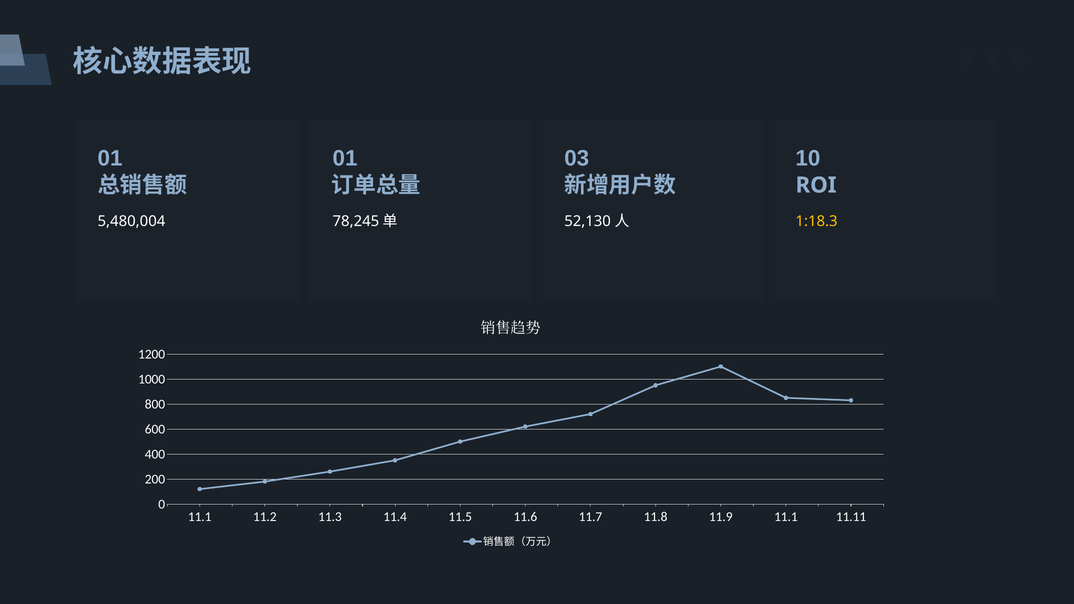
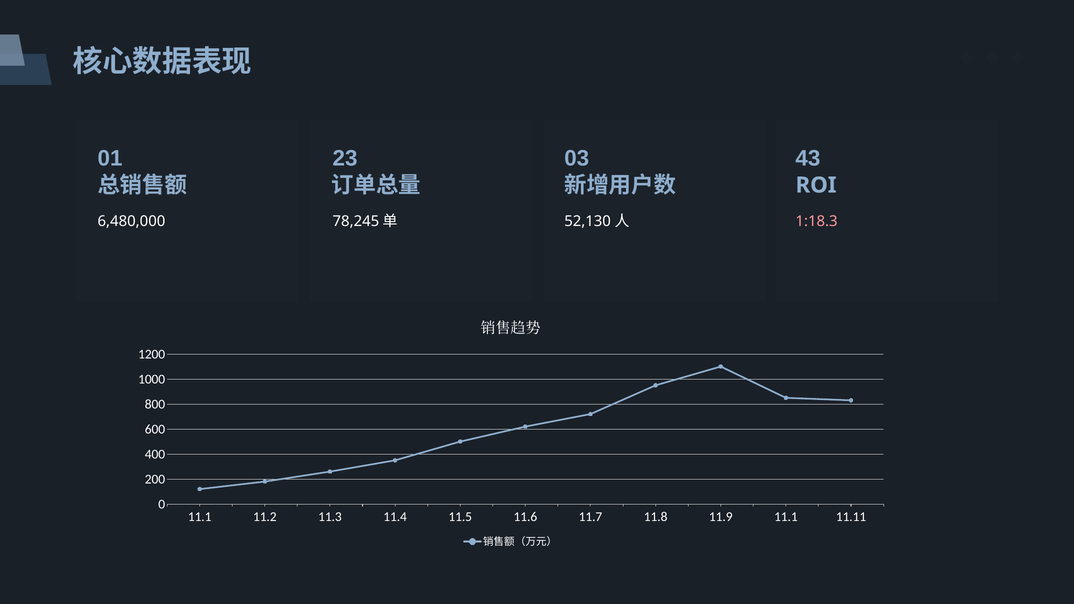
01 01: 01 -> 23
10: 10 -> 43
5,480,004: 5,480,004 -> 6,480,000
1:18.3 colour: yellow -> pink
